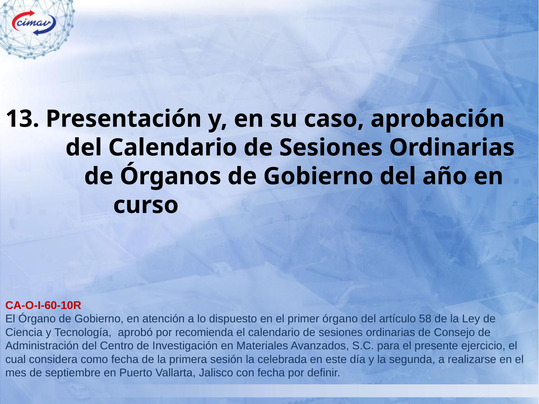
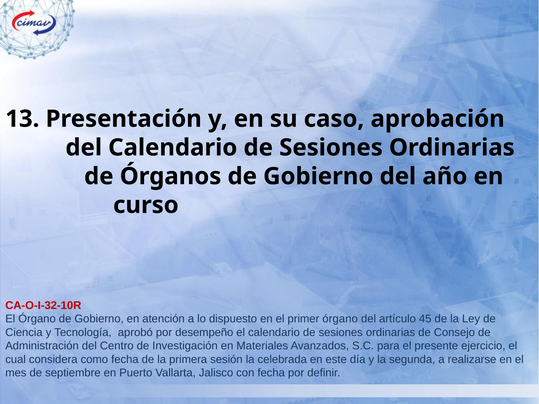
CA-O-I-60-10R: CA-O-I-60-10R -> CA-O-I-32-10R
58: 58 -> 45
recomienda: recomienda -> desempeño
